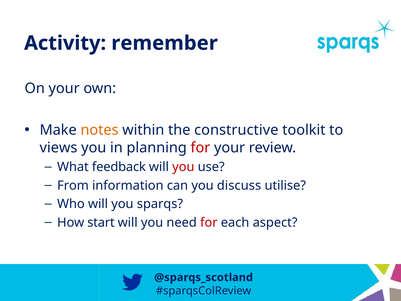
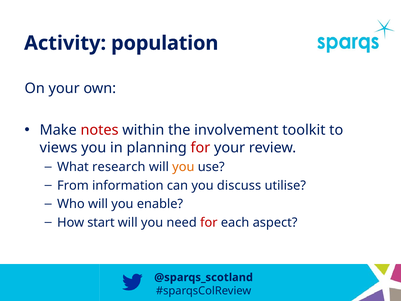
remember: remember -> population
notes colour: orange -> red
constructive: constructive -> involvement
feedback: feedback -> research
you at (183, 167) colour: red -> orange
sparqs: sparqs -> enable
